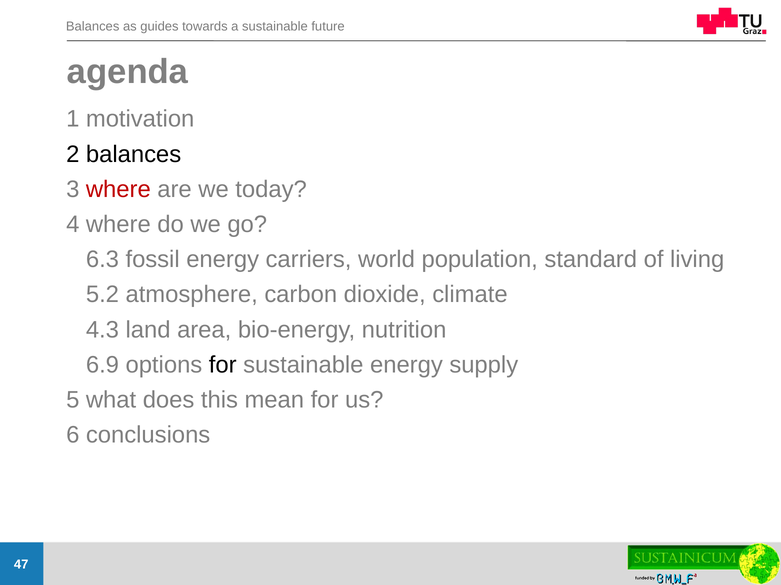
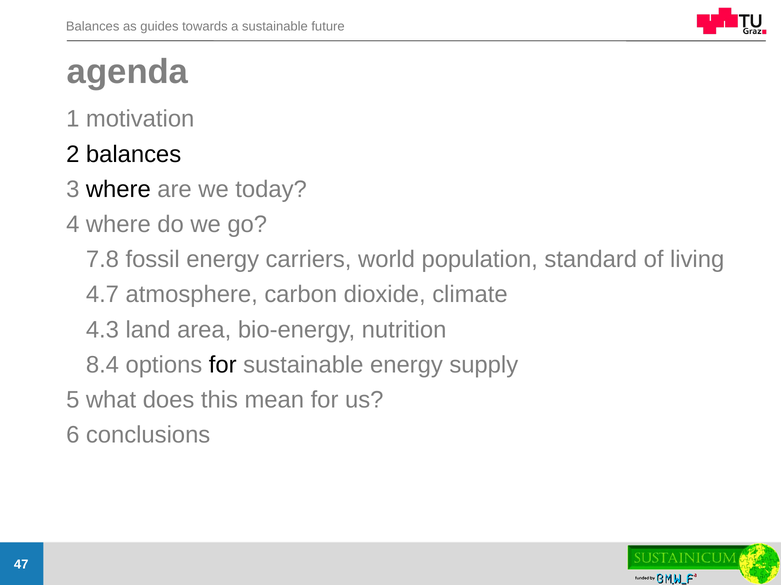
where at (118, 189) colour: red -> black
6.3: 6.3 -> 7.8
5.2: 5.2 -> 4.7
6.9: 6.9 -> 8.4
